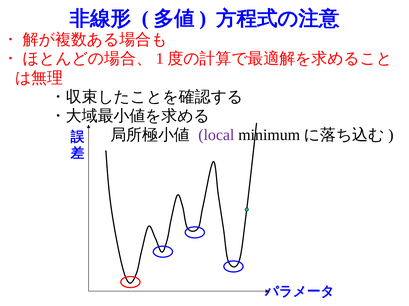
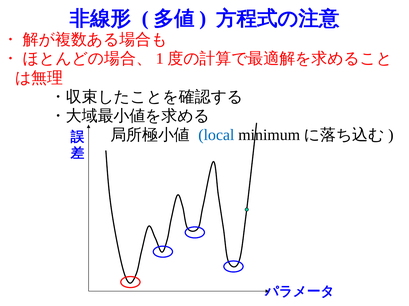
local colour: purple -> blue
